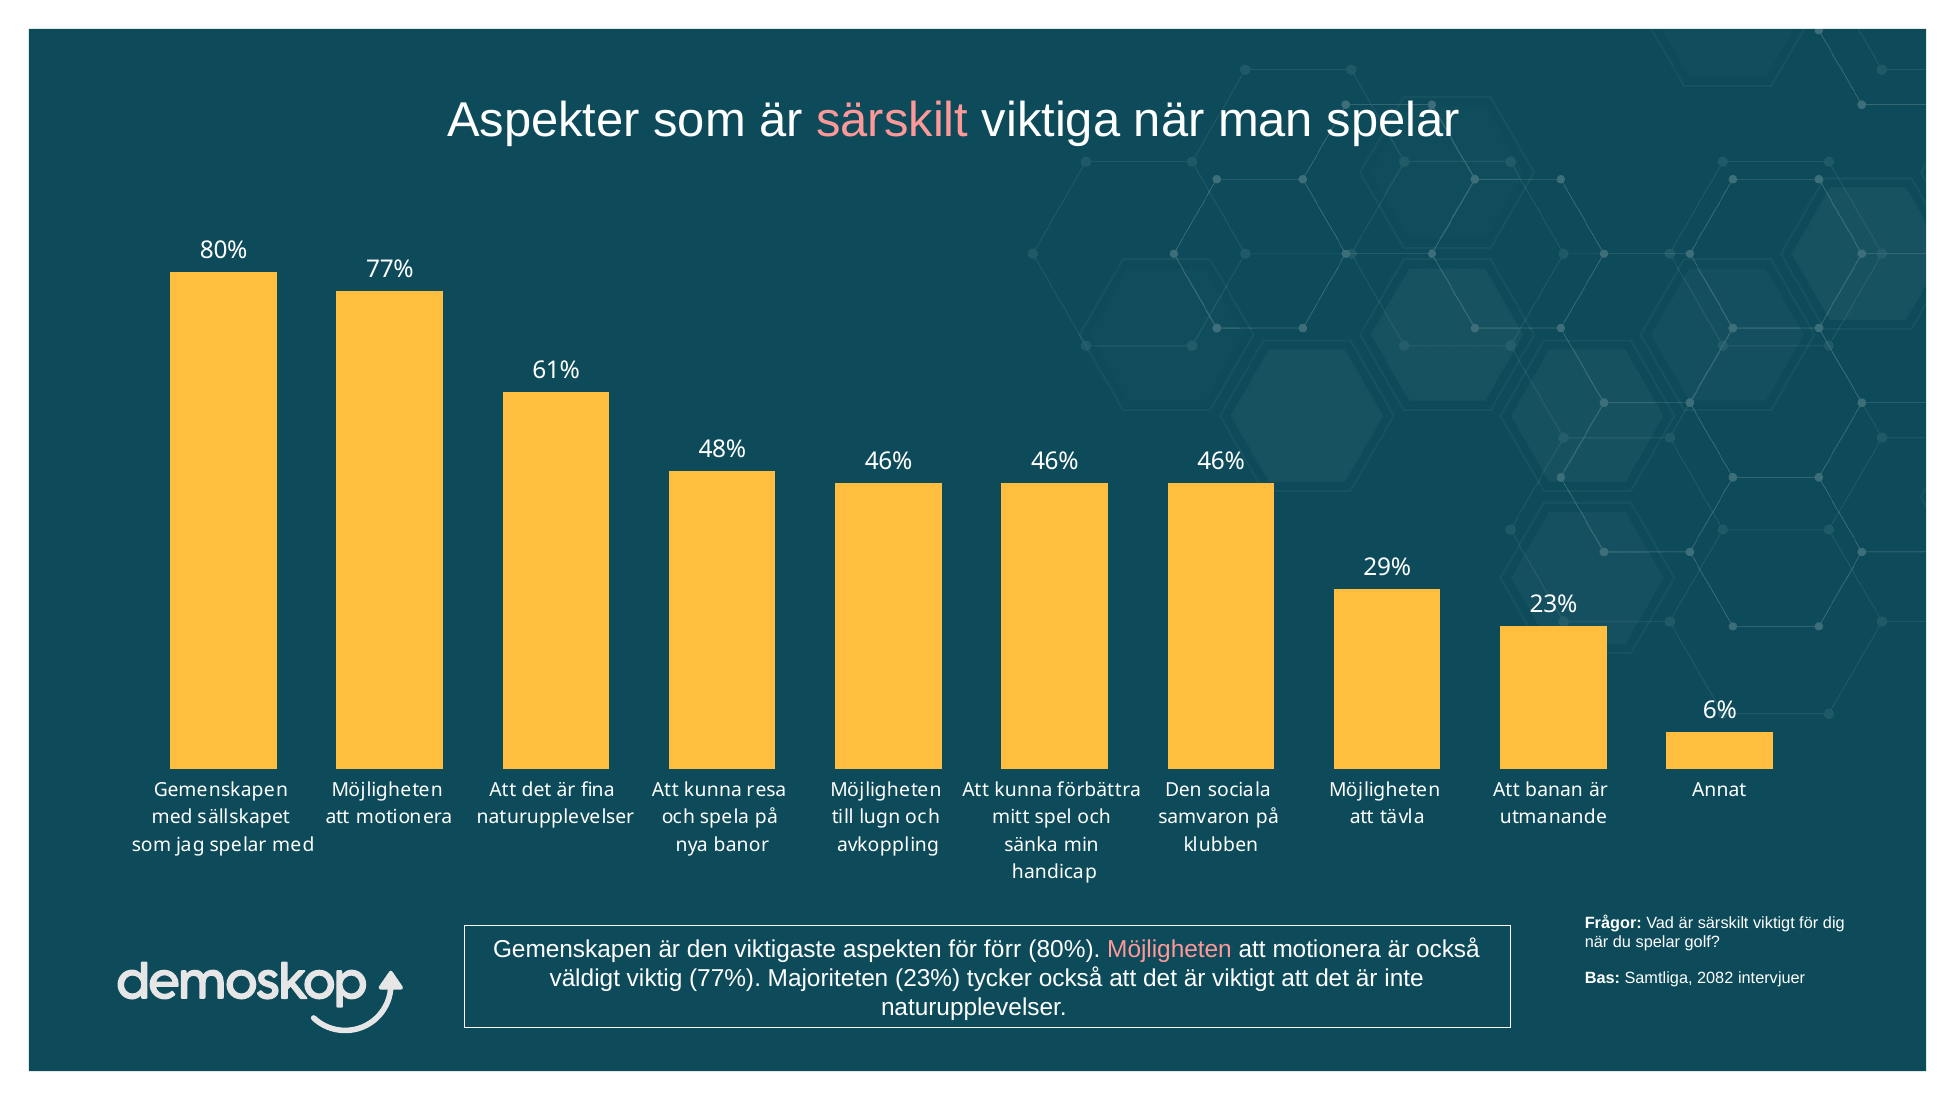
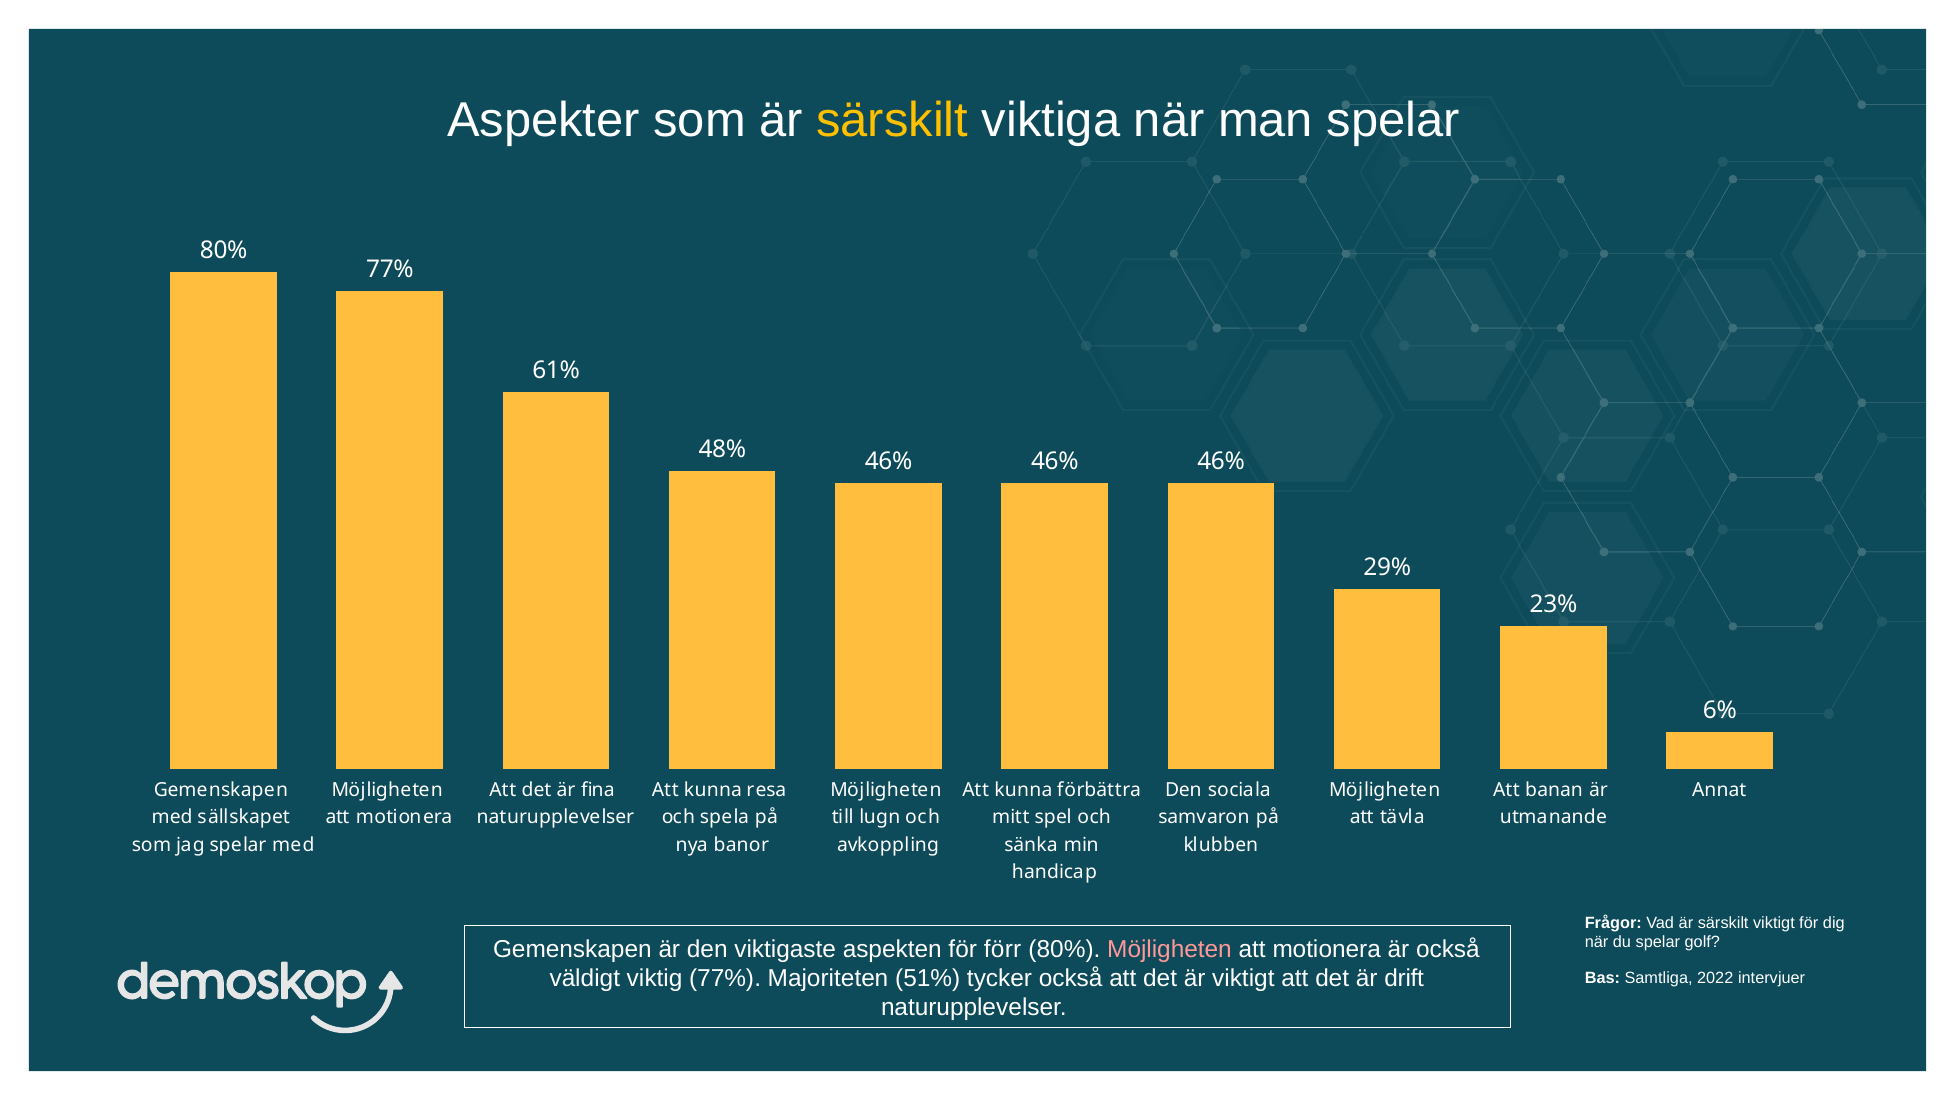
särskilt at (892, 121) colour: pink -> yellow
Majoriteten 23%: 23% -> 51%
inte: inte -> drift
2082: 2082 -> 2022
